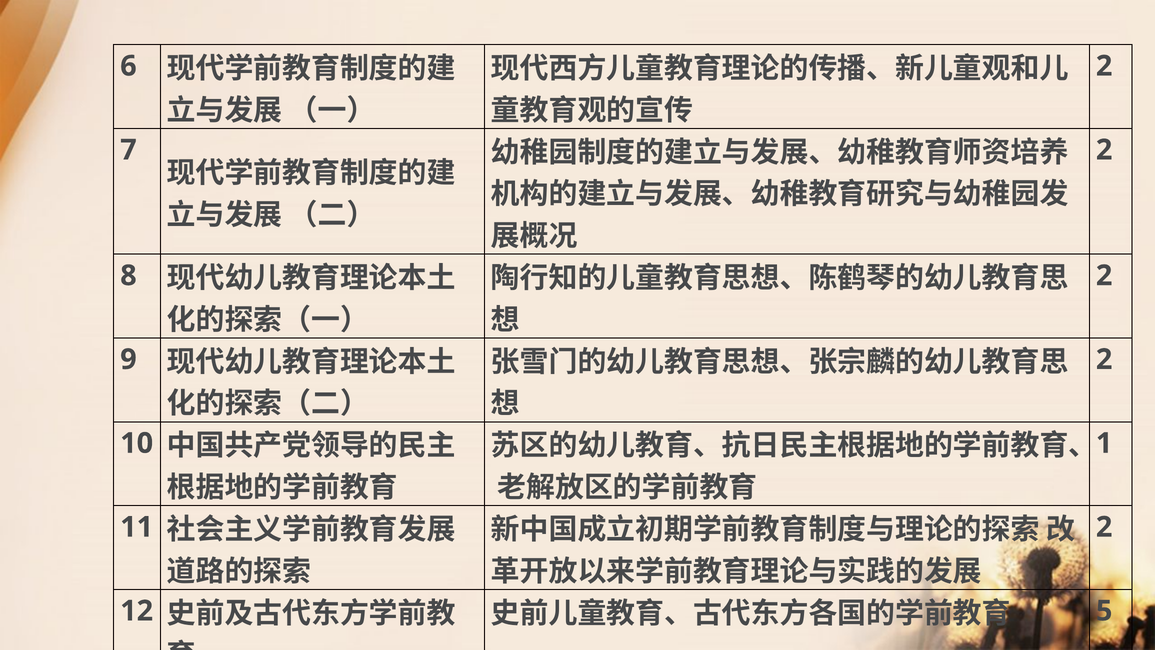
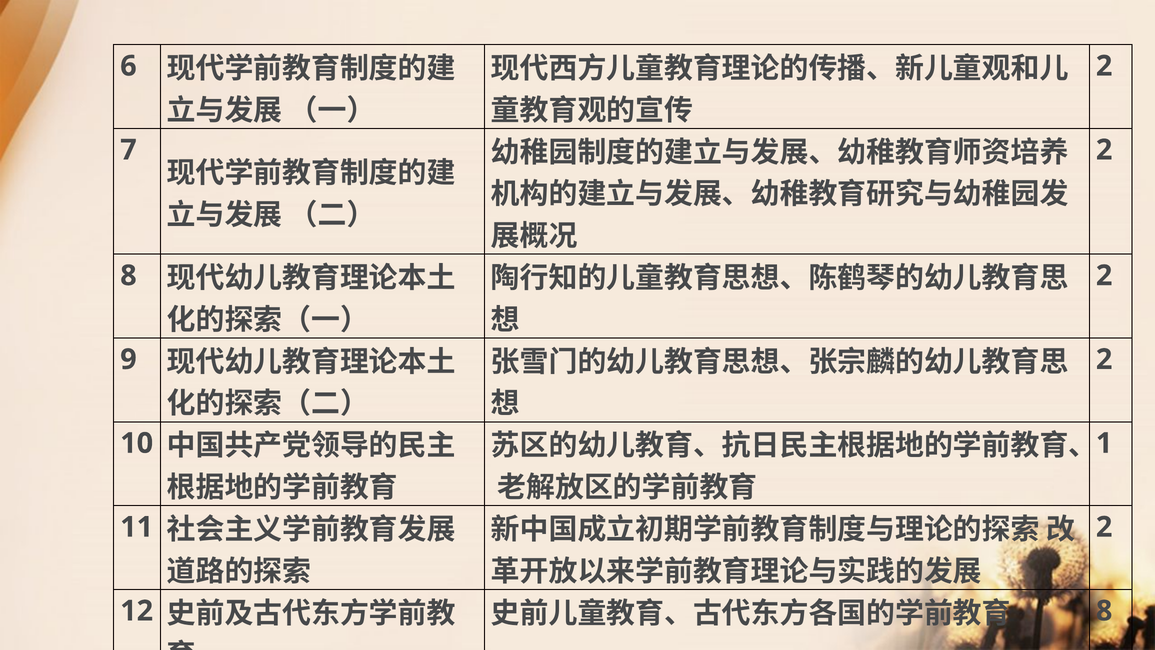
5 at (1104, 611): 5 -> 8
